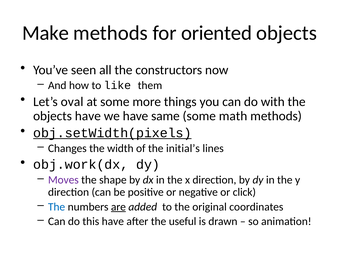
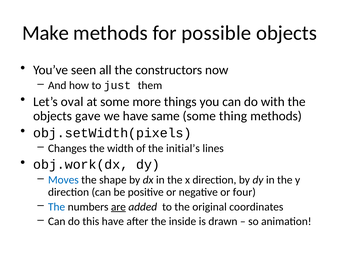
oriented: oriented -> possible
like: like -> just
objects have: have -> gave
math: math -> thing
obj.setWidth(pixels underline: present -> none
Moves colour: purple -> blue
click: click -> four
useful: useful -> inside
